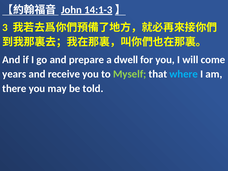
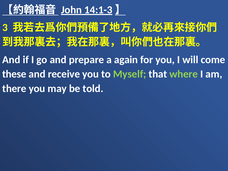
dwell: dwell -> again
years: years -> these
where colour: light blue -> light green
